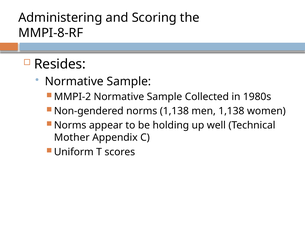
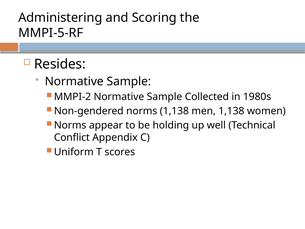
MMPI-8-RF: MMPI-8-RF -> MMPI-5-RF
Mother: Mother -> Conflict
